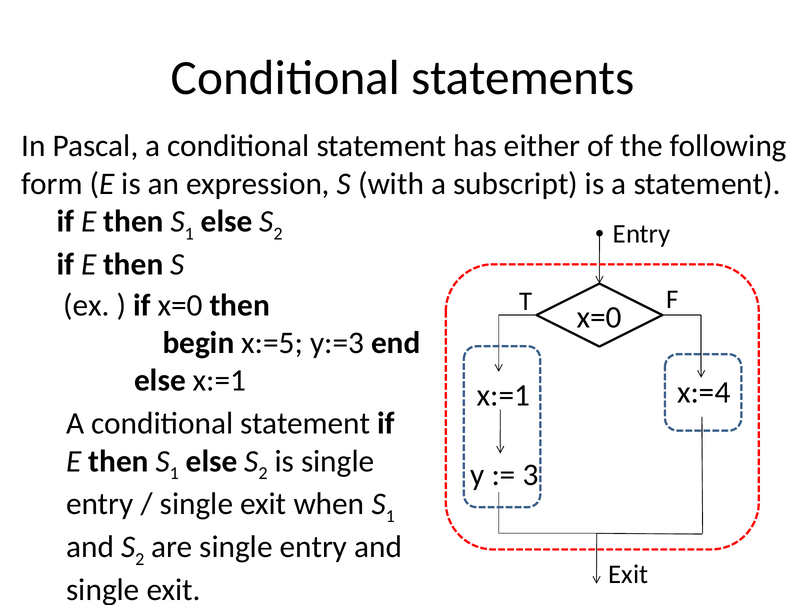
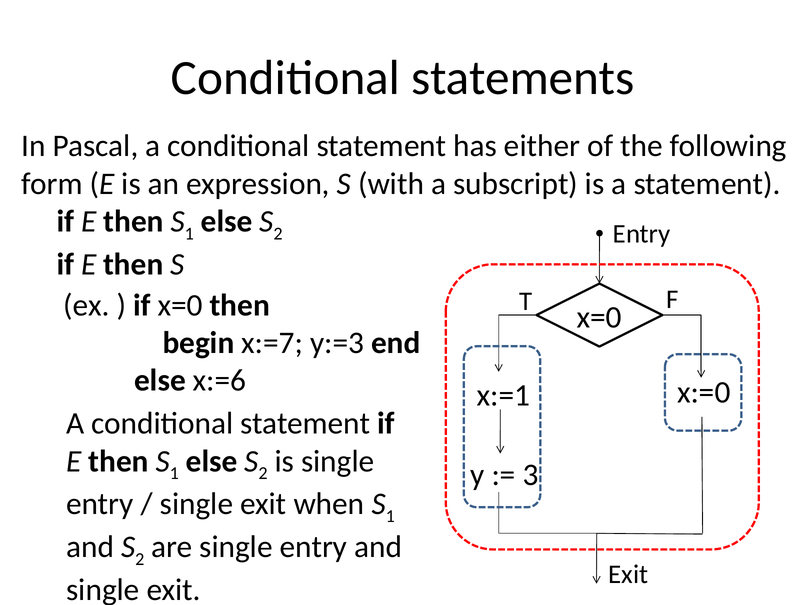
x:=5: x:=5 -> x:=7
else x:=1: x:=1 -> x:=6
x:=4: x:=4 -> x:=0
